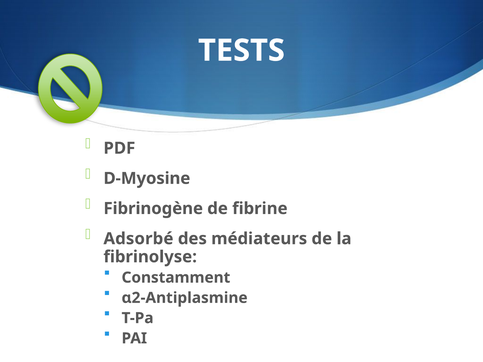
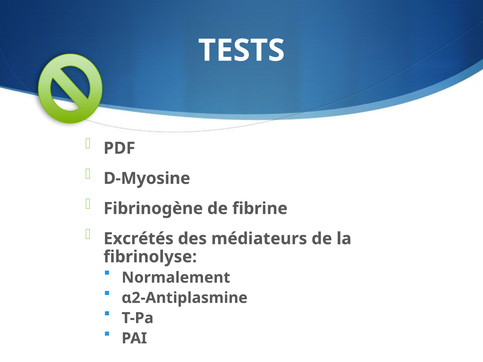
Adsorbé: Adsorbé -> Excrétés
Constamment: Constamment -> Normalement
